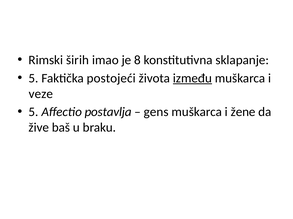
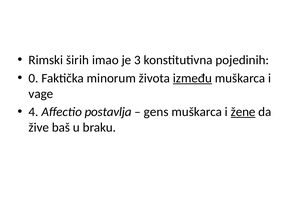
8: 8 -> 3
sklapanje: sklapanje -> pojedinih
5 at (34, 78): 5 -> 0
postojeći: postojeći -> minorum
veze: veze -> vage
5 at (34, 112): 5 -> 4
žene underline: none -> present
